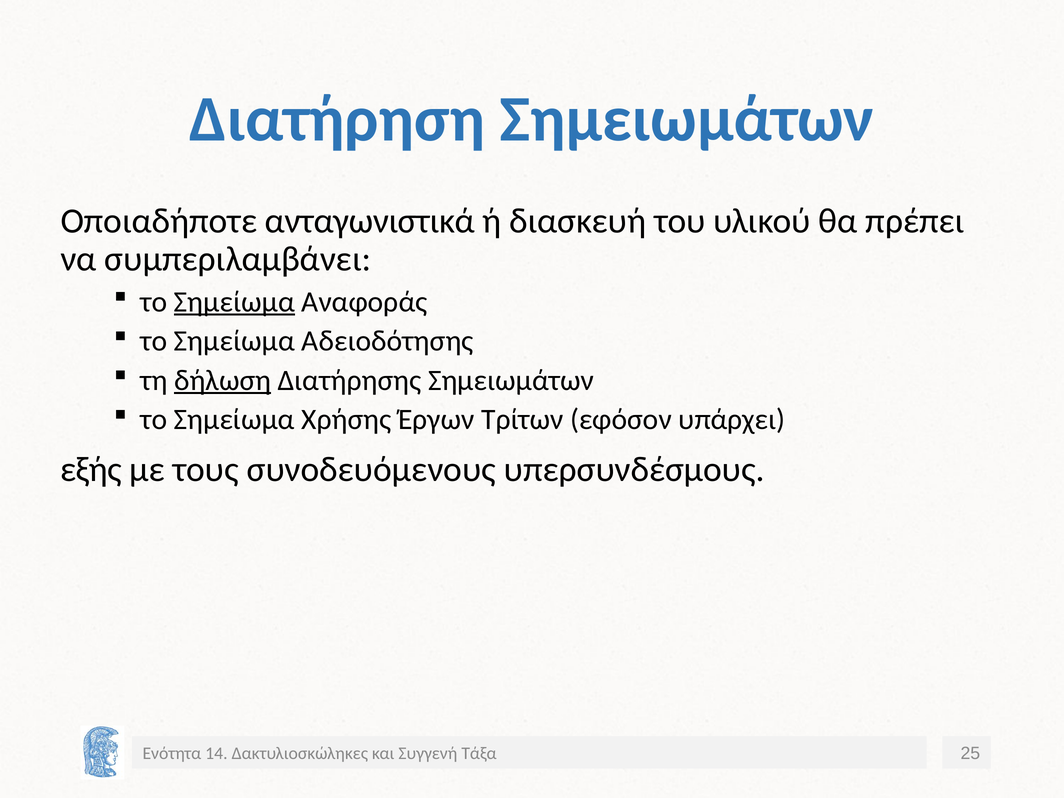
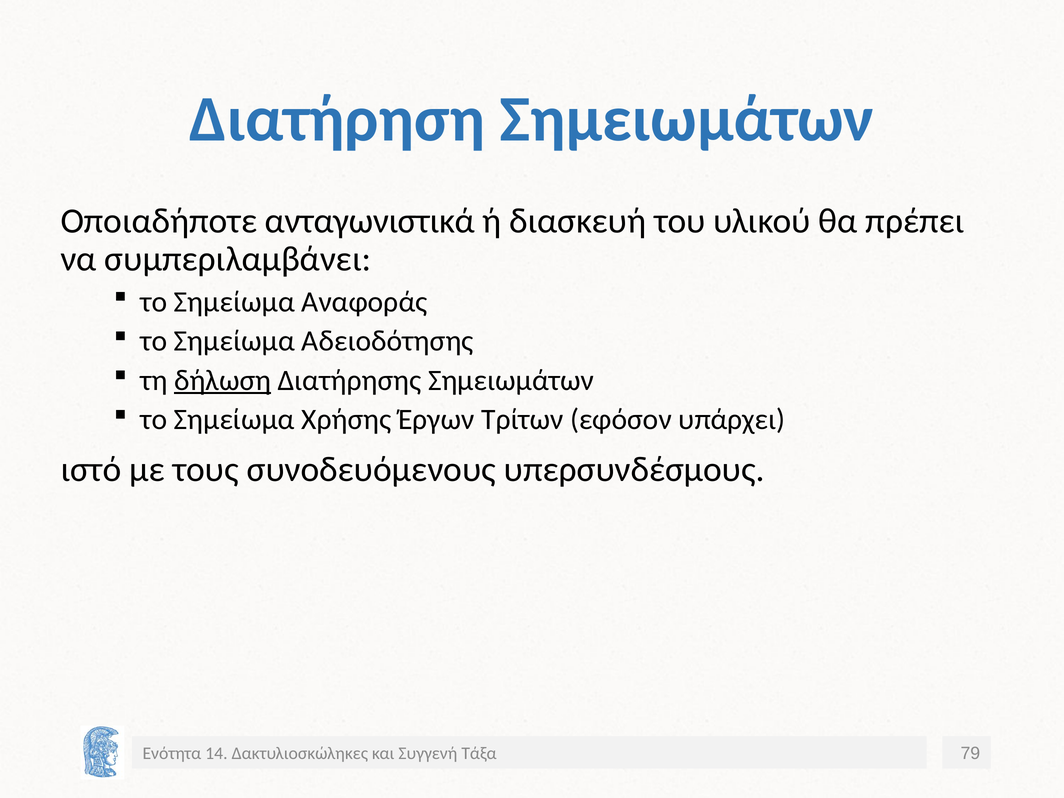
Σημείωμα at (234, 302) underline: present -> none
εξής: εξής -> ιστό
25: 25 -> 79
